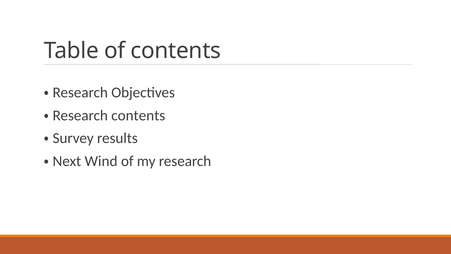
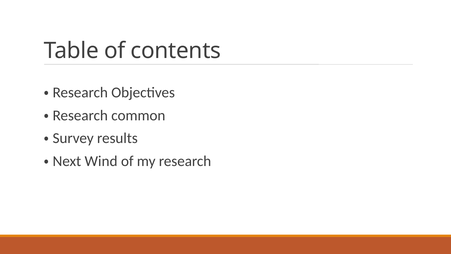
contents at (138, 115): contents -> common
